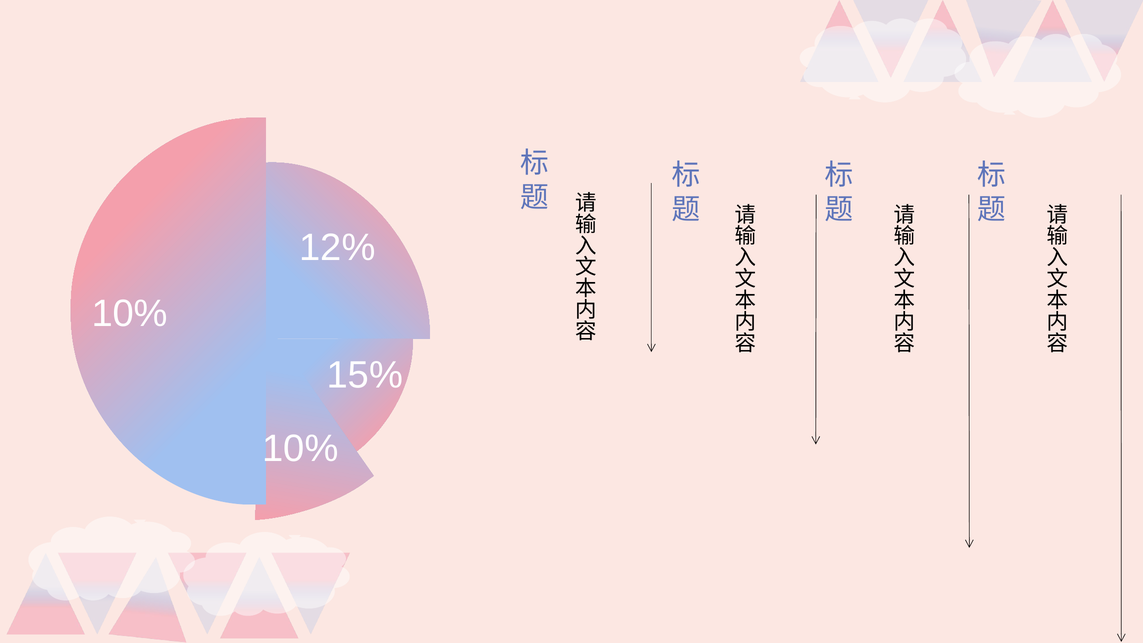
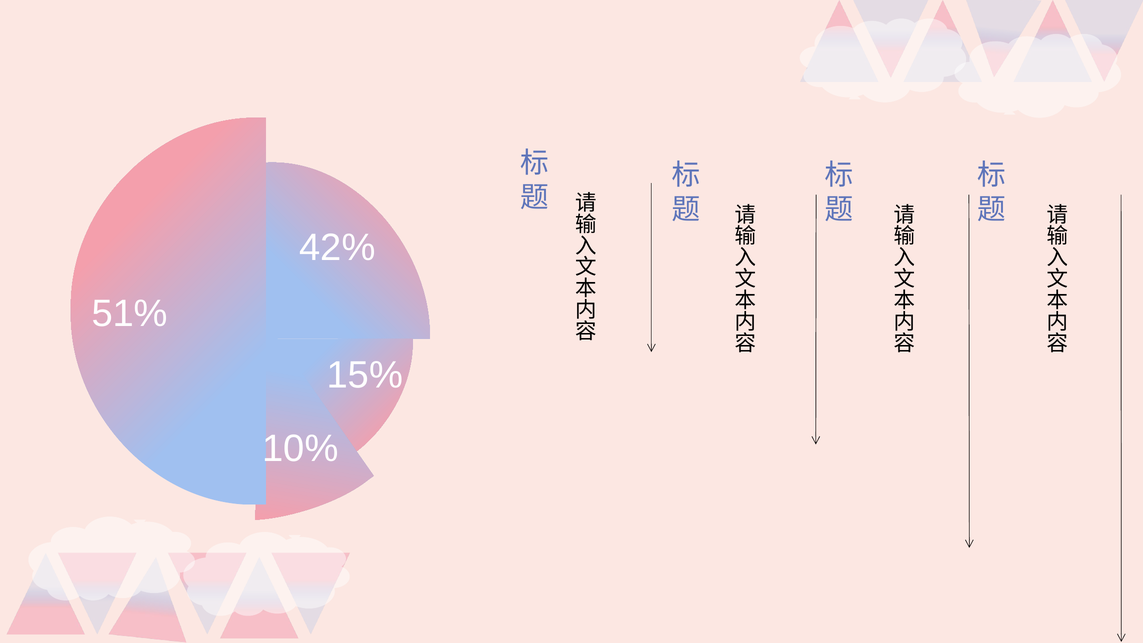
12%: 12% -> 42%
10% at (130, 314): 10% -> 51%
